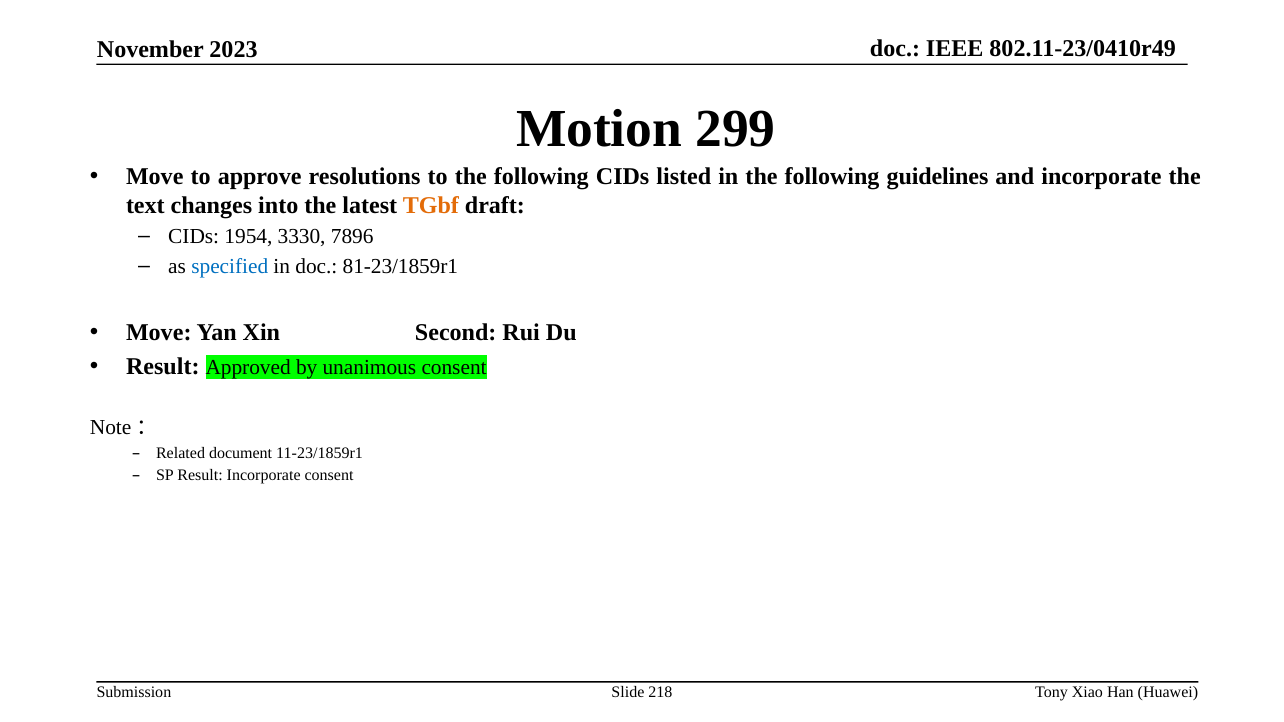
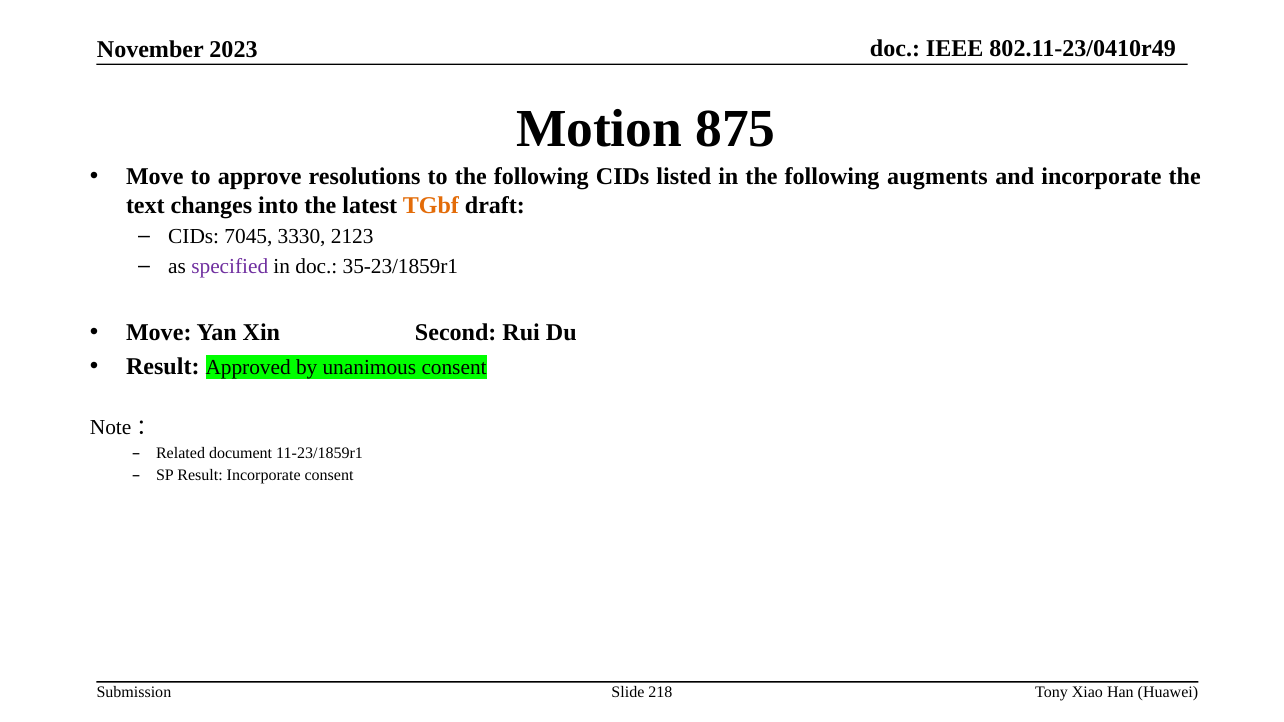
299: 299 -> 875
guidelines: guidelines -> augments
1954: 1954 -> 7045
7896: 7896 -> 2123
specified colour: blue -> purple
81-23/1859r1: 81-23/1859r1 -> 35-23/1859r1
